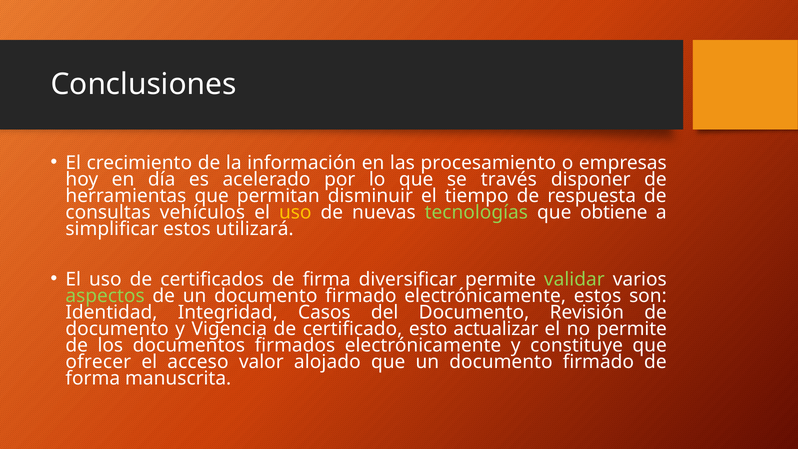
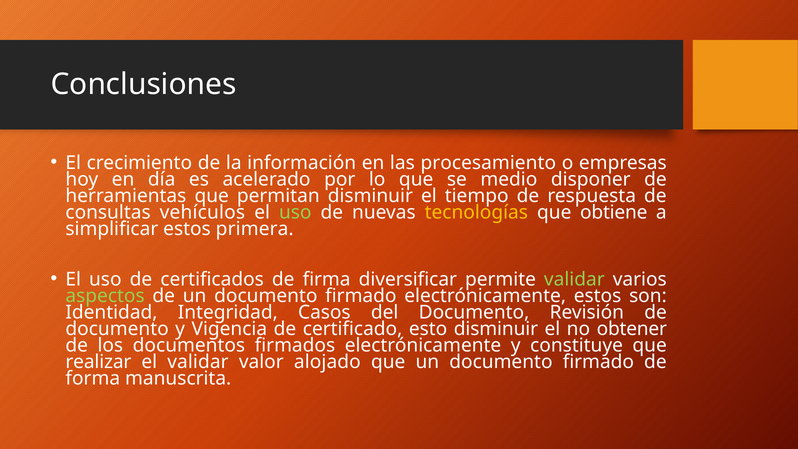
través: través -> medio
uso at (295, 212) colour: yellow -> light green
tecnologías colour: light green -> yellow
utilizará: utilizará -> primera
esto actualizar: actualizar -> disminuir
no permite: permite -> obtener
ofrecer: ofrecer -> realizar
el acceso: acceso -> validar
